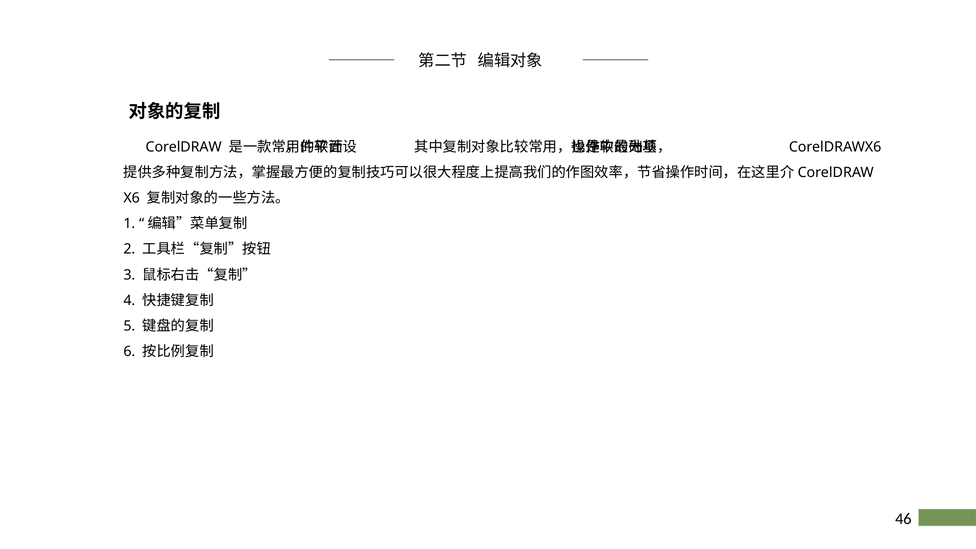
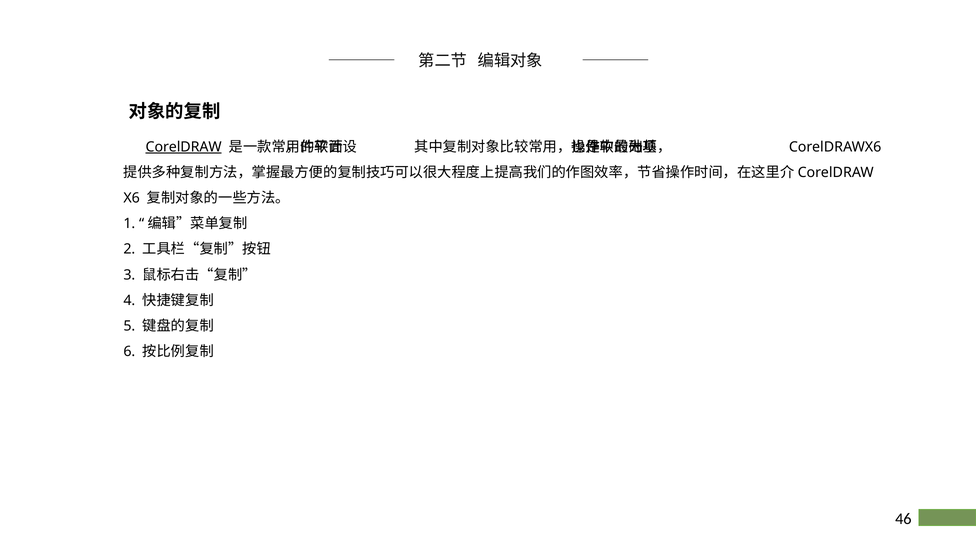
CorelDRAW underline: none -> present
